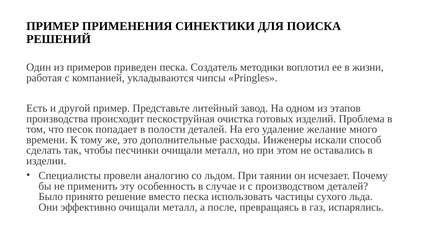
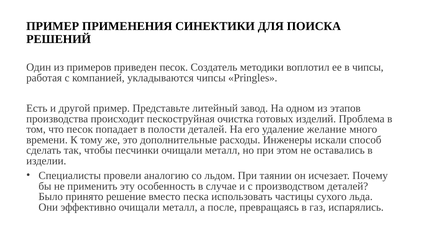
приведен песка: песка -> песок
в жизни: жизни -> чипсы
